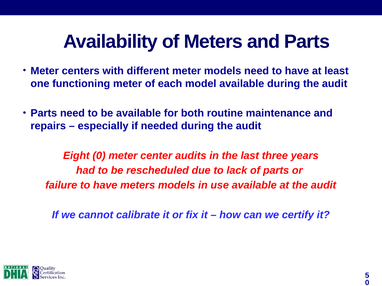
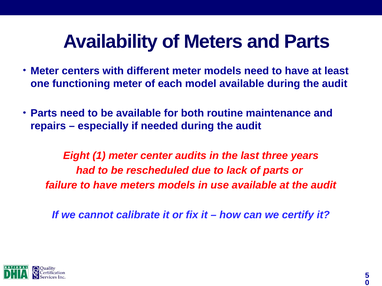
Eight 0: 0 -> 1
